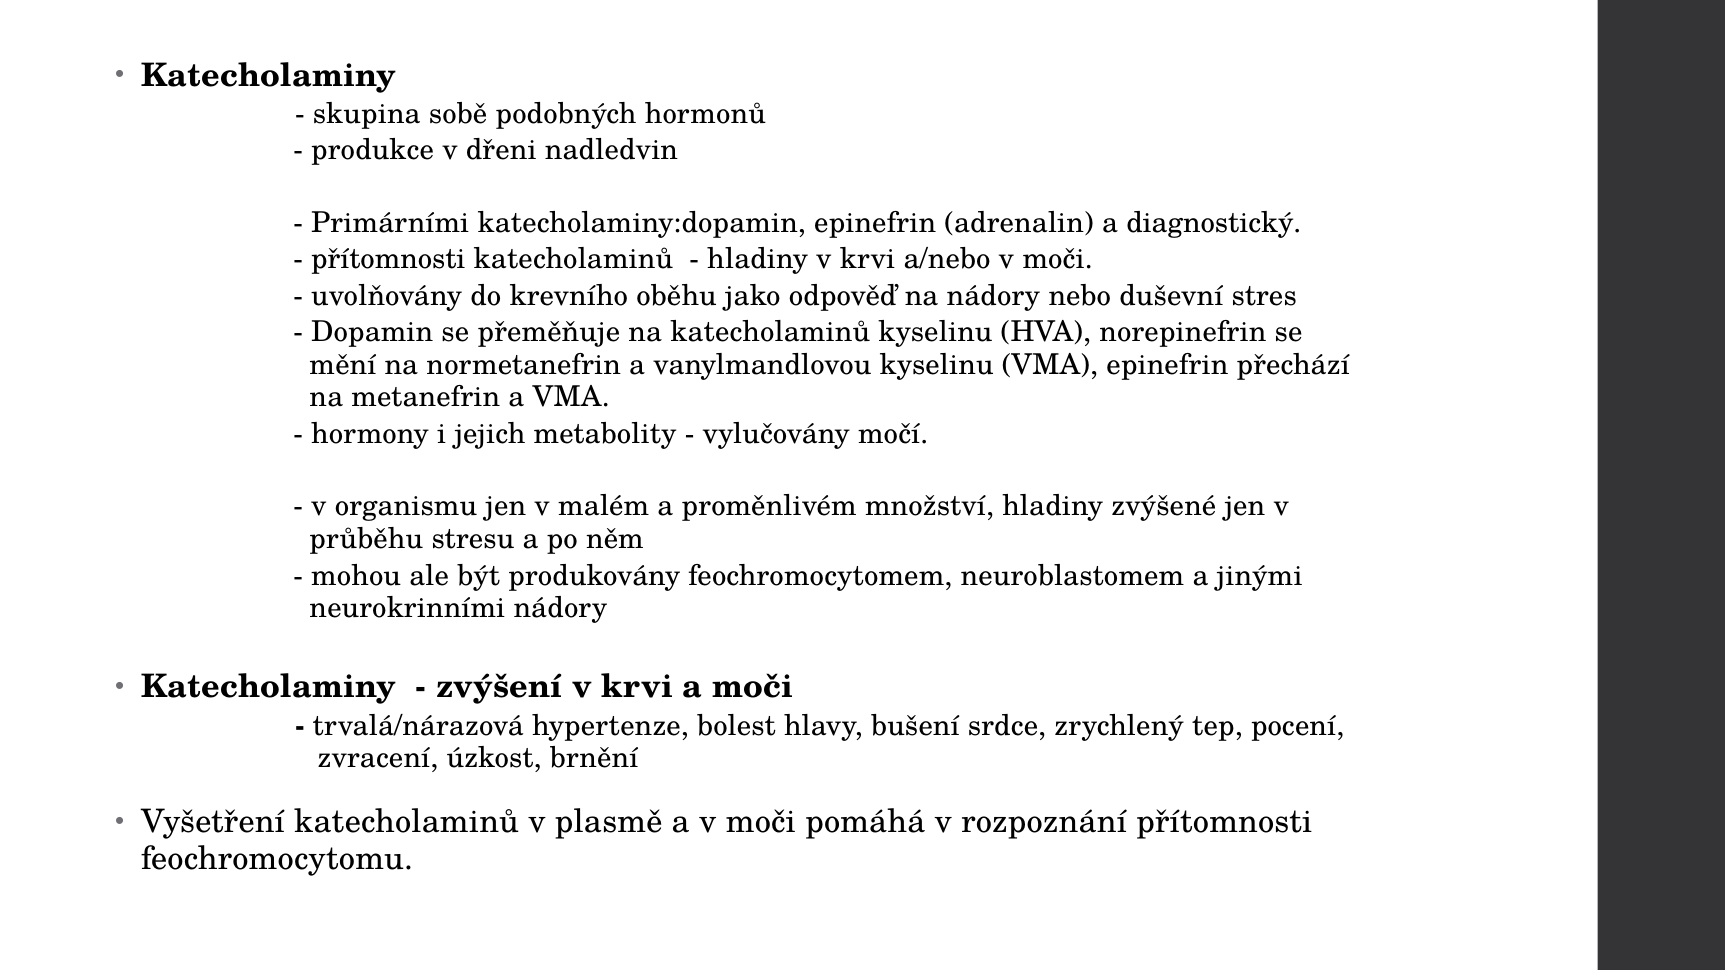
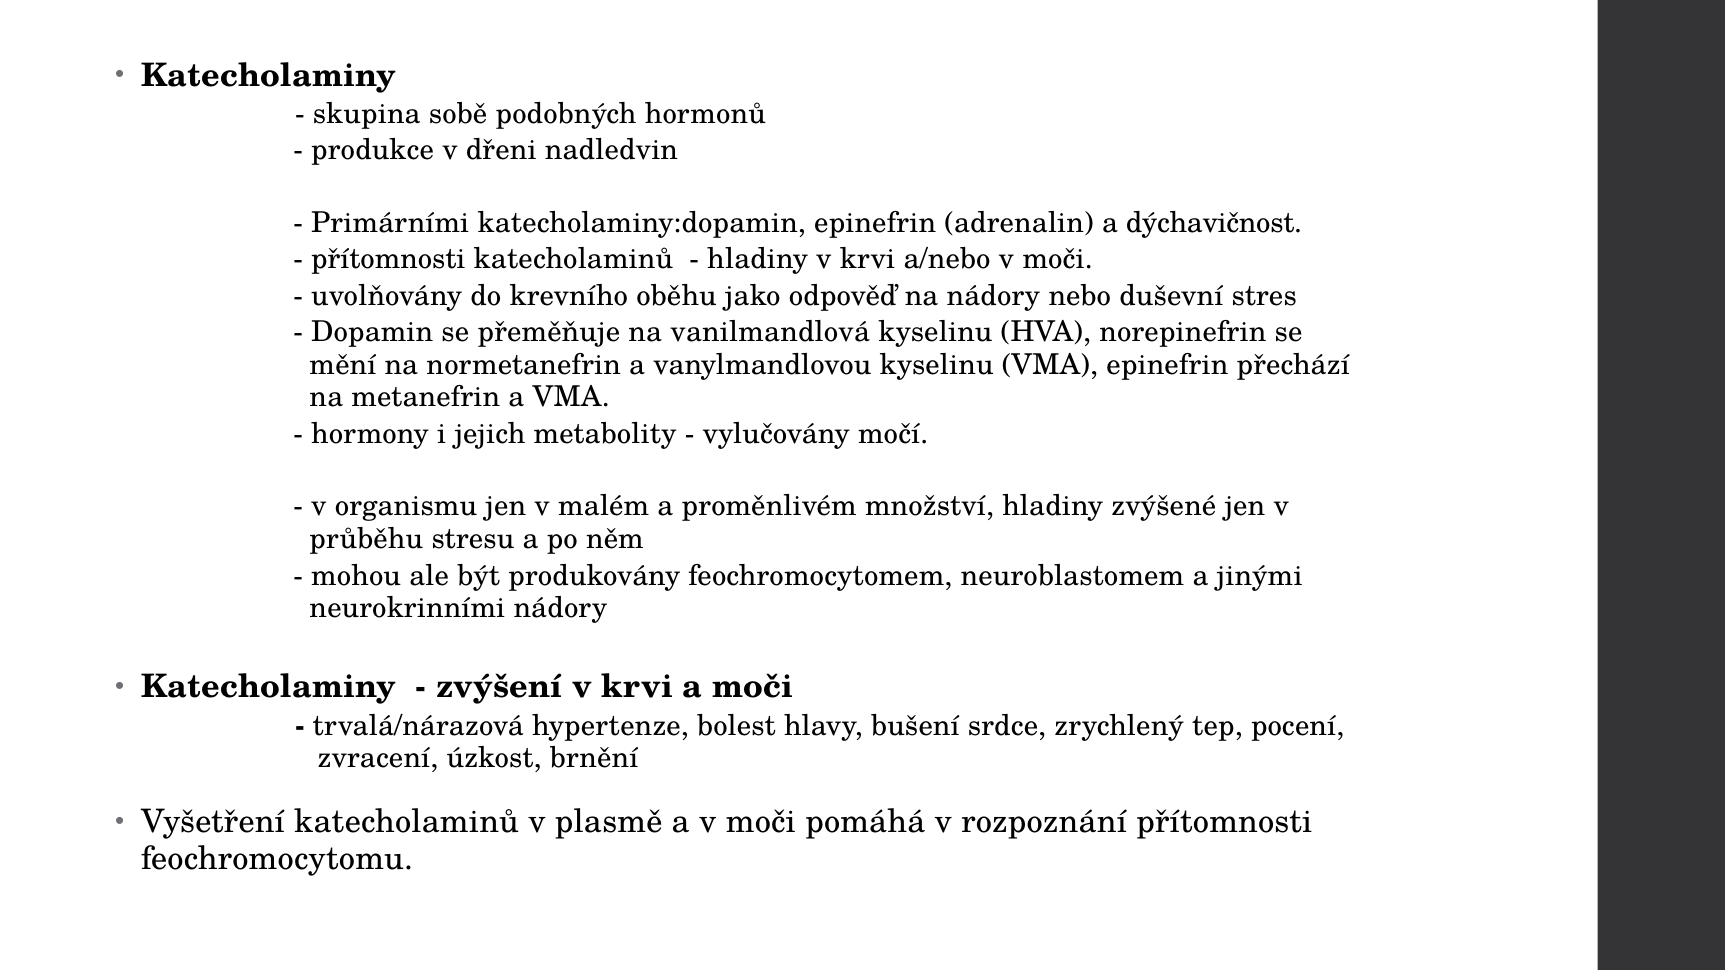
diagnostický: diagnostický -> dýchavičnost
na katecholaminů: katecholaminů -> vanilmandlová
